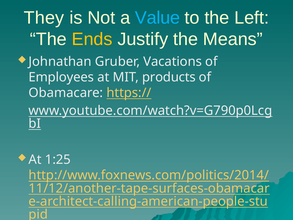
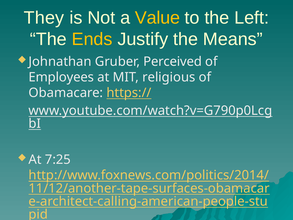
Value colour: light blue -> yellow
Vacations: Vacations -> Perceived
products: products -> religious
1:25: 1:25 -> 7:25
